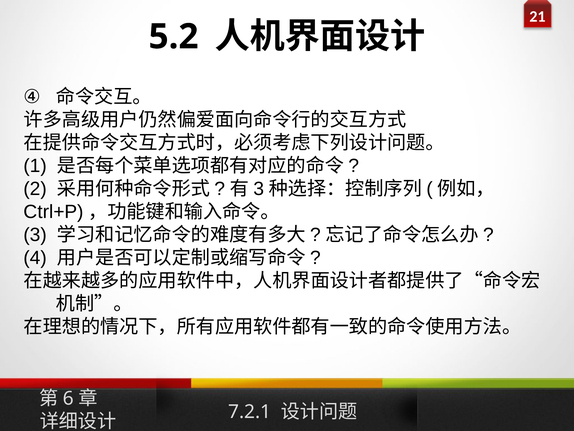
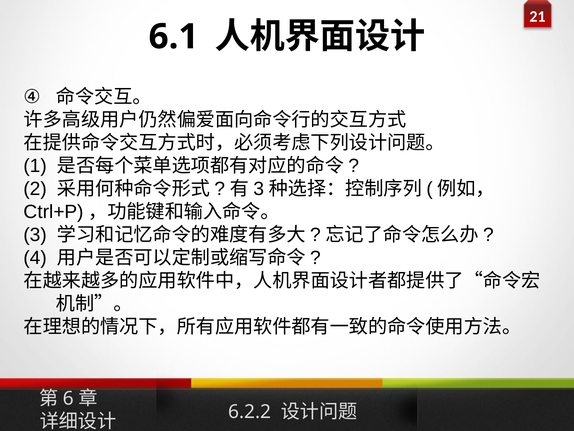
5.2: 5.2 -> 6.1
7.2.1: 7.2.1 -> 6.2.2
